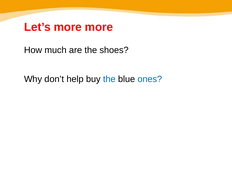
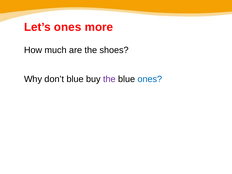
Let’s more: more -> ones
don’t help: help -> blue
the at (109, 79) colour: blue -> purple
